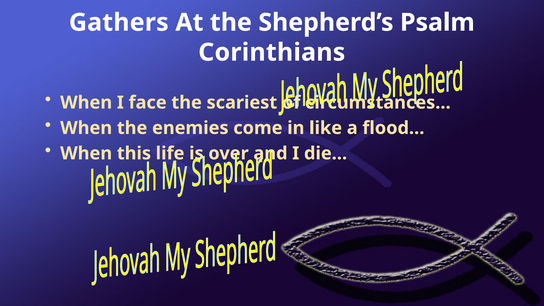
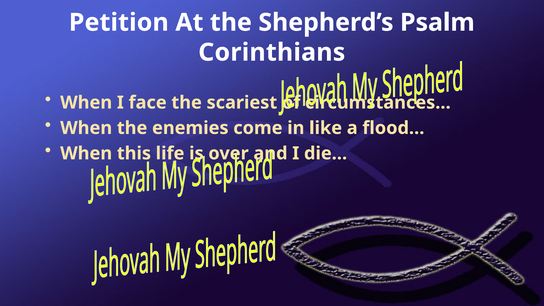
Gathers: Gathers -> Petition
